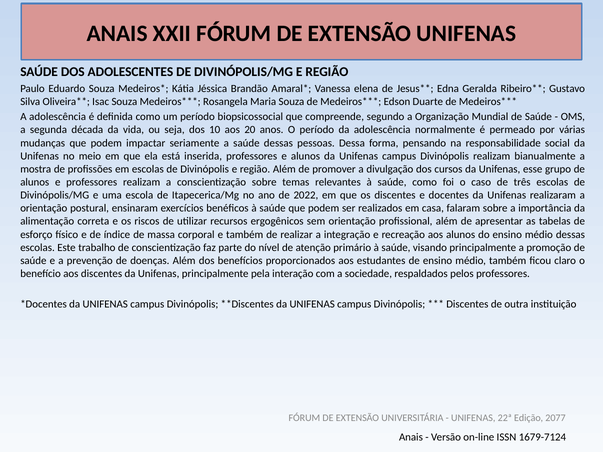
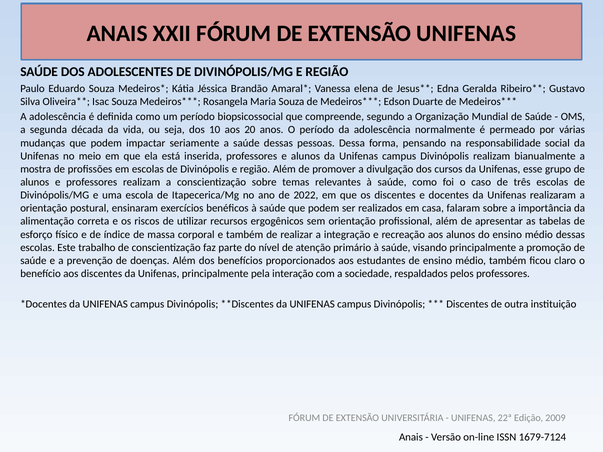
2077: 2077 -> 2009
